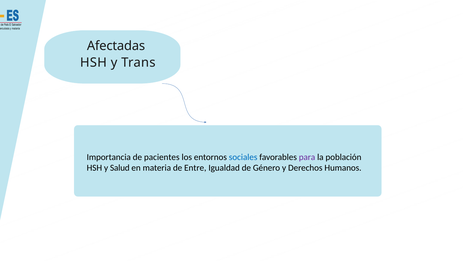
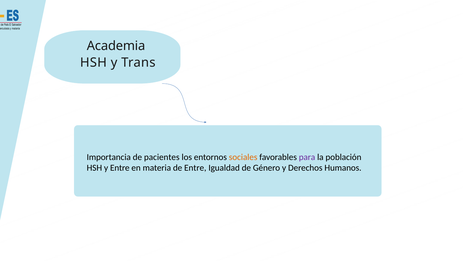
Afectadas: Afectadas -> Academia
sociales colour: blue -> orange
y Salud: Salud -> Entre
